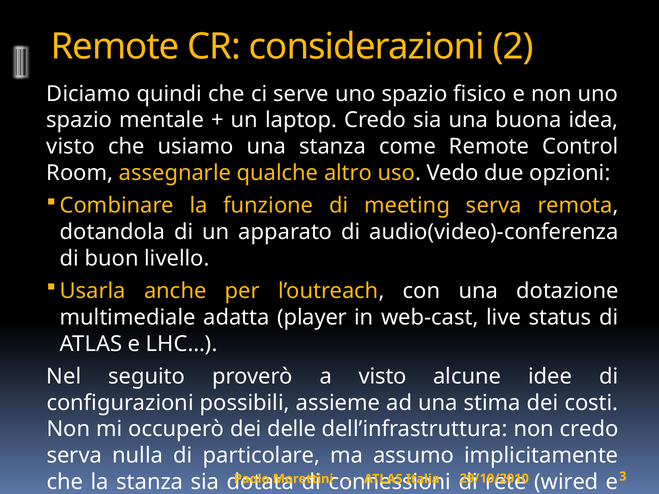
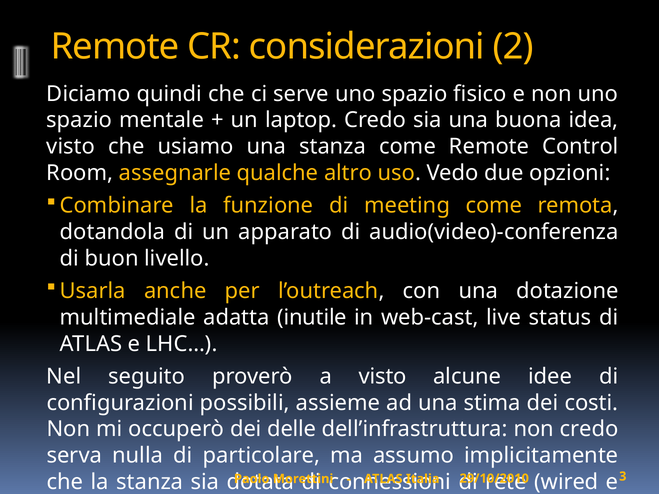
meeting serva: serva -> come
player: player -> inutile
